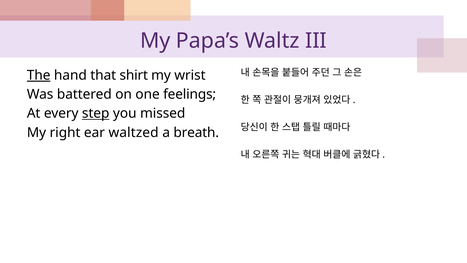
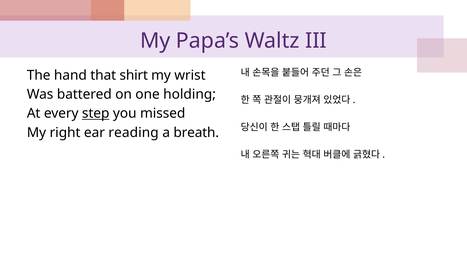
The underline: present -> none
feelings: feelings -> holding
waltzed: waltzed -> reading
